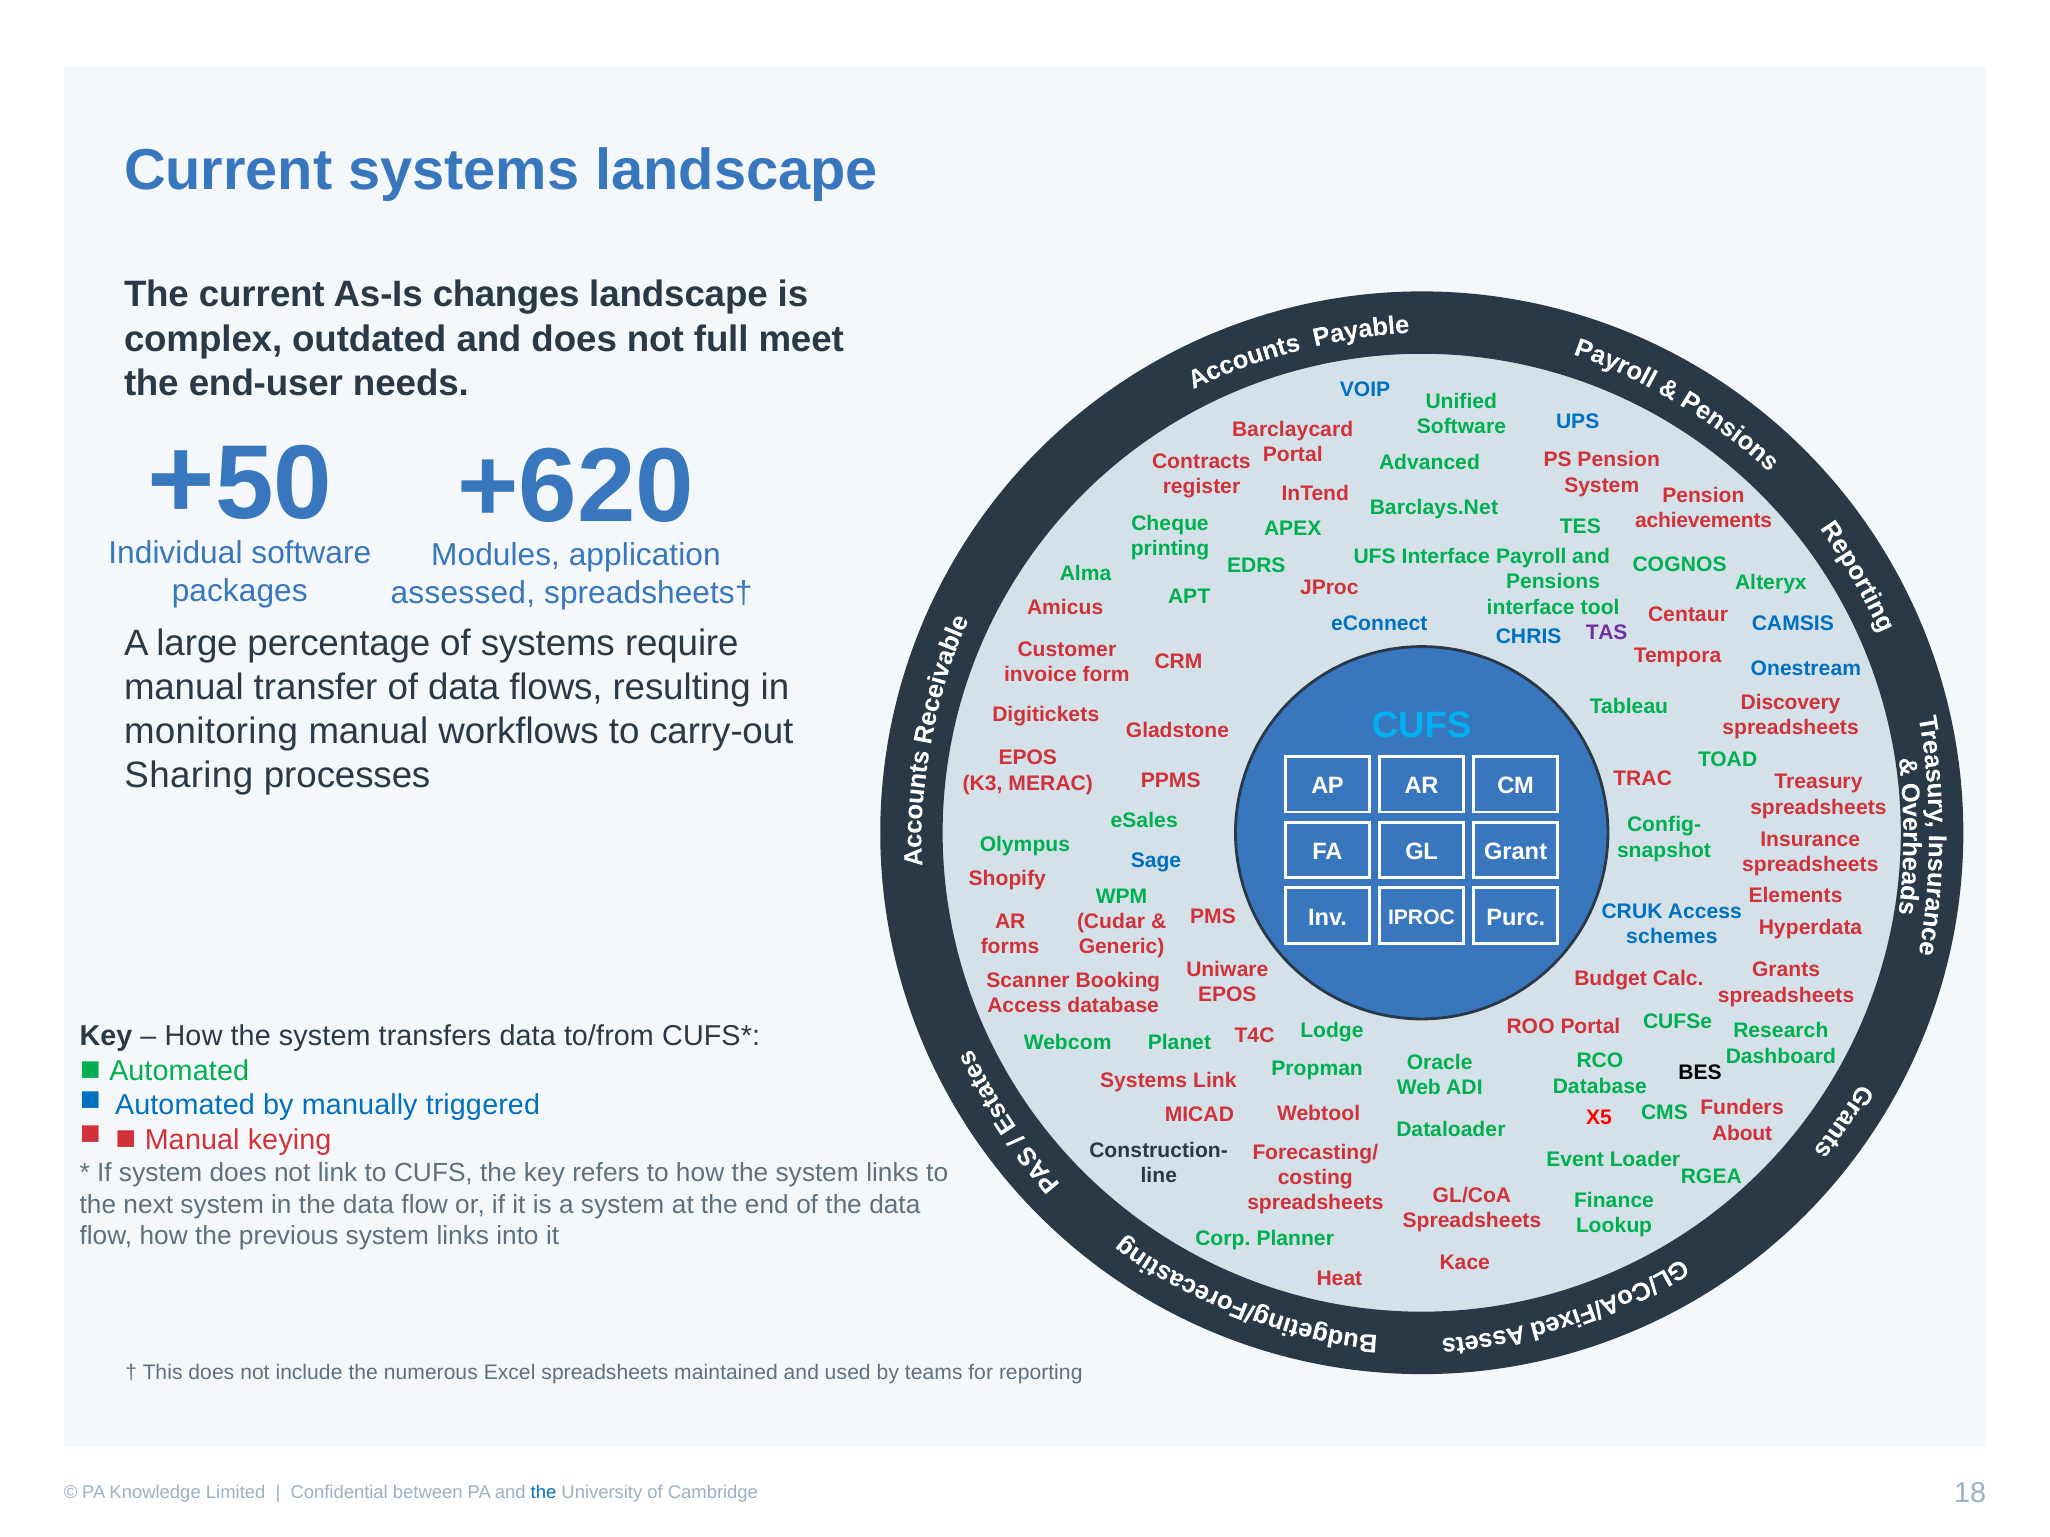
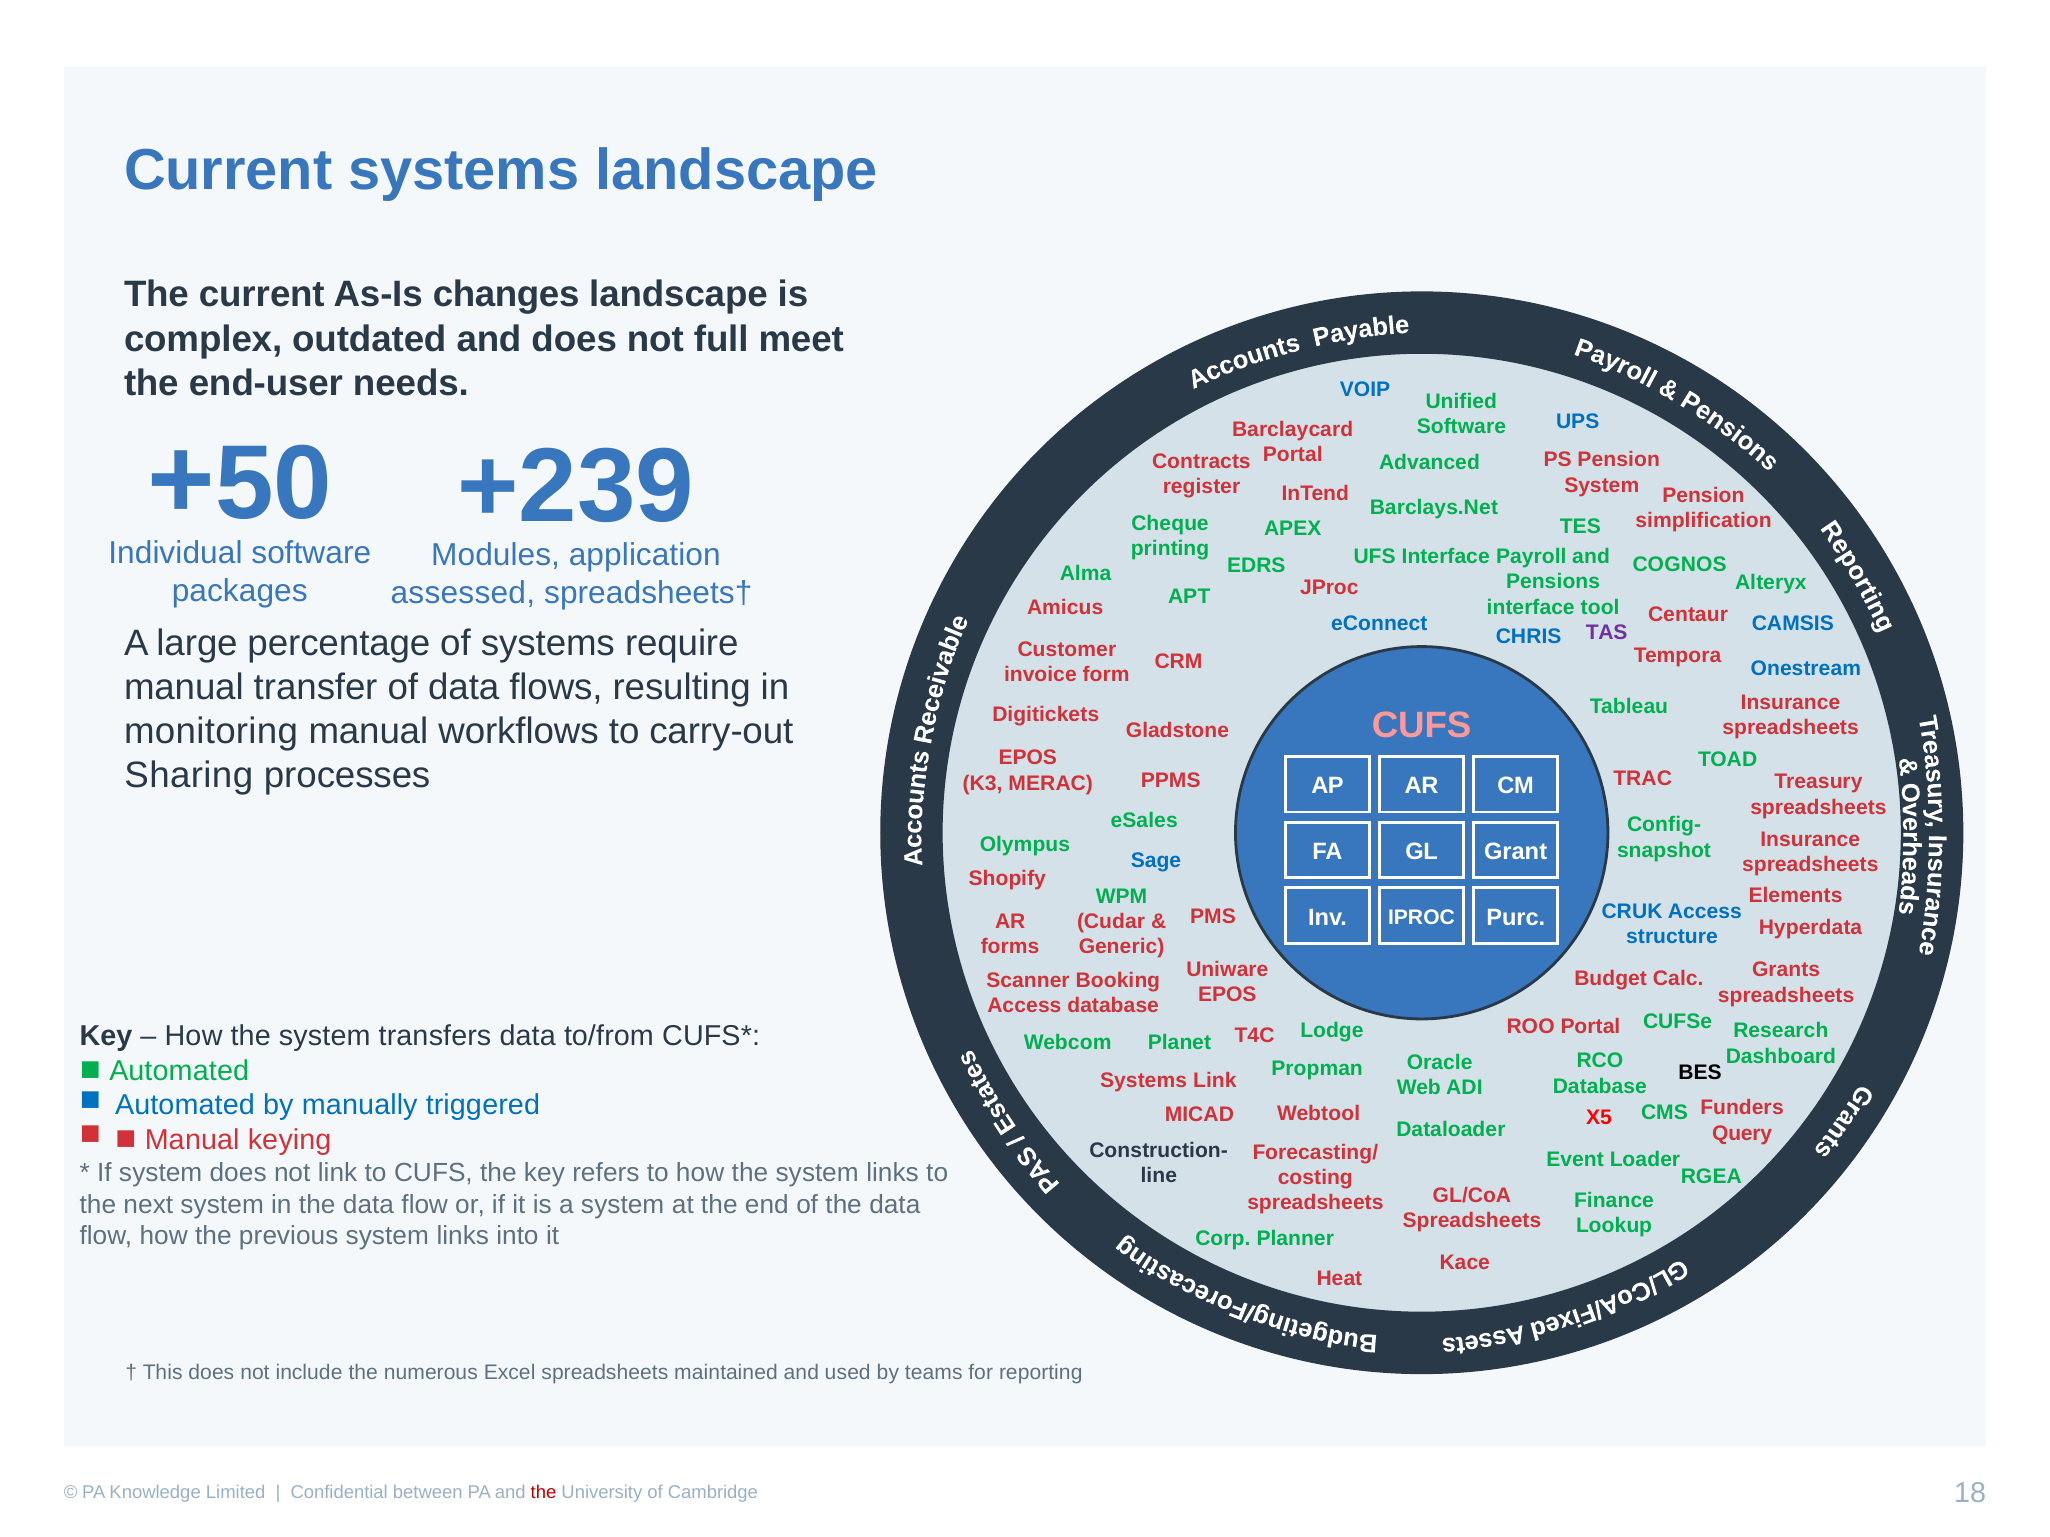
+620: +620 -> +239
achievements: achievements -> simplification
Discovery at (1791, 702): Discovery -> Insurance
CUFS at (1422, 726) colour: light blue -> pink
schemes: schemes -> structure
About: About -> Query
the at (544, 1493) colour: blue -> red
